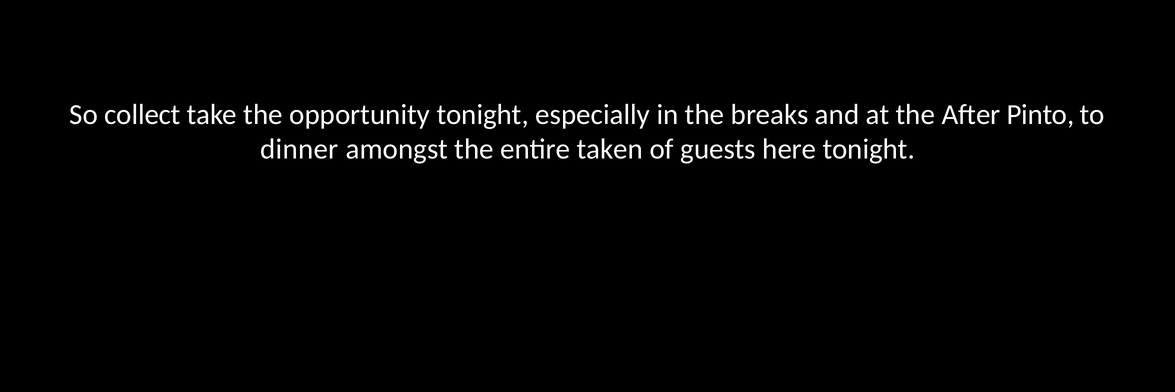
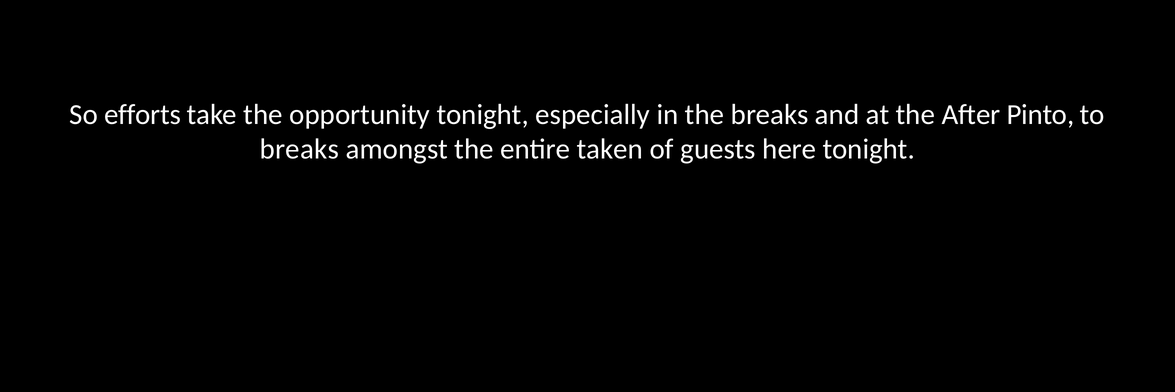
collect: collect -> efforts
dinner at (299, 149): dinner -> breaks
